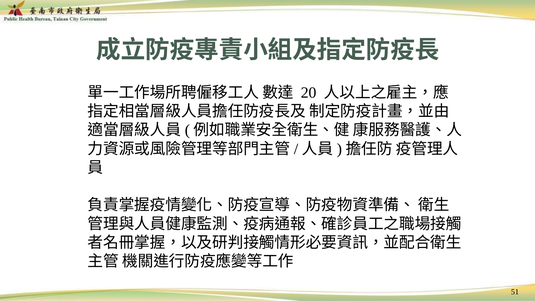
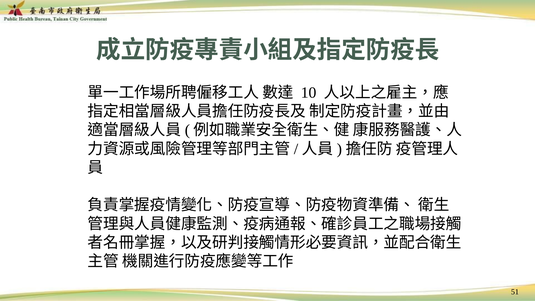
20: 20 -> 10
